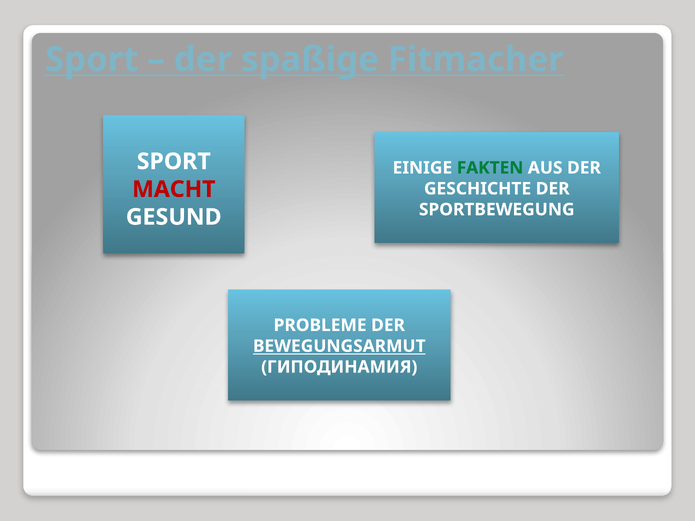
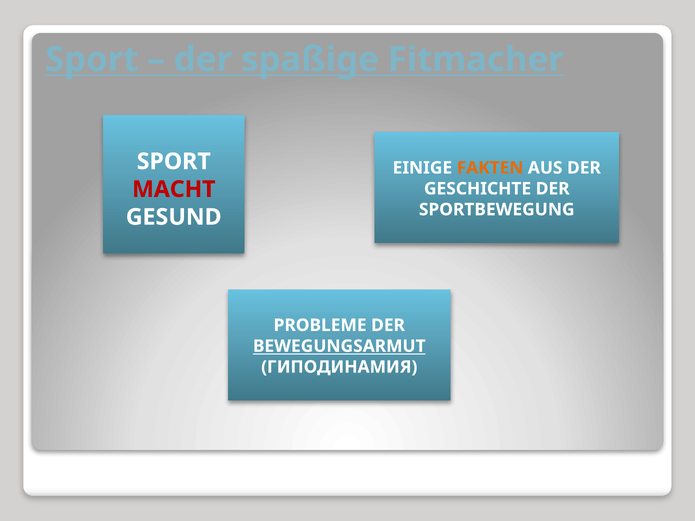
FAKTEN colour: green -> orange
